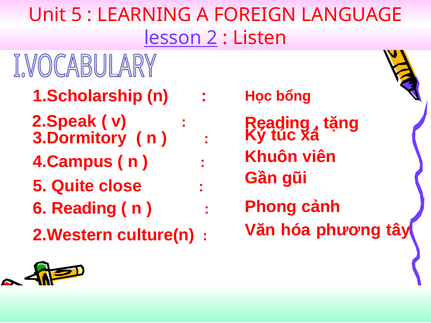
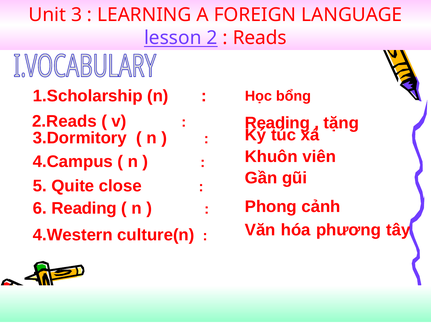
Unit 5: 5 -> 3
Listen: Listen -> Reads
2.Speak: 2.Speak -> 2.Reads
2.Western: 2.Western -> 4.Western
